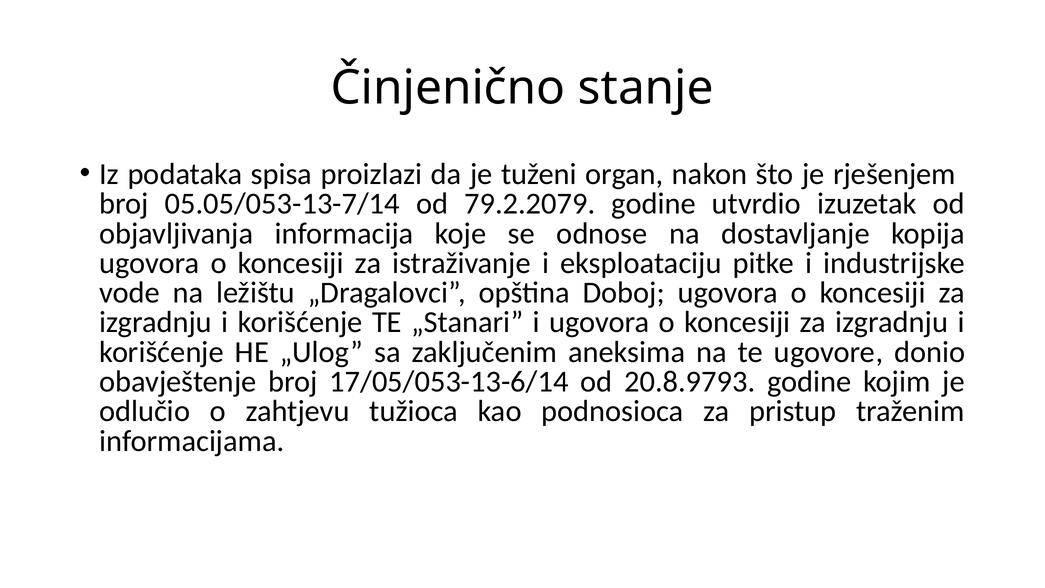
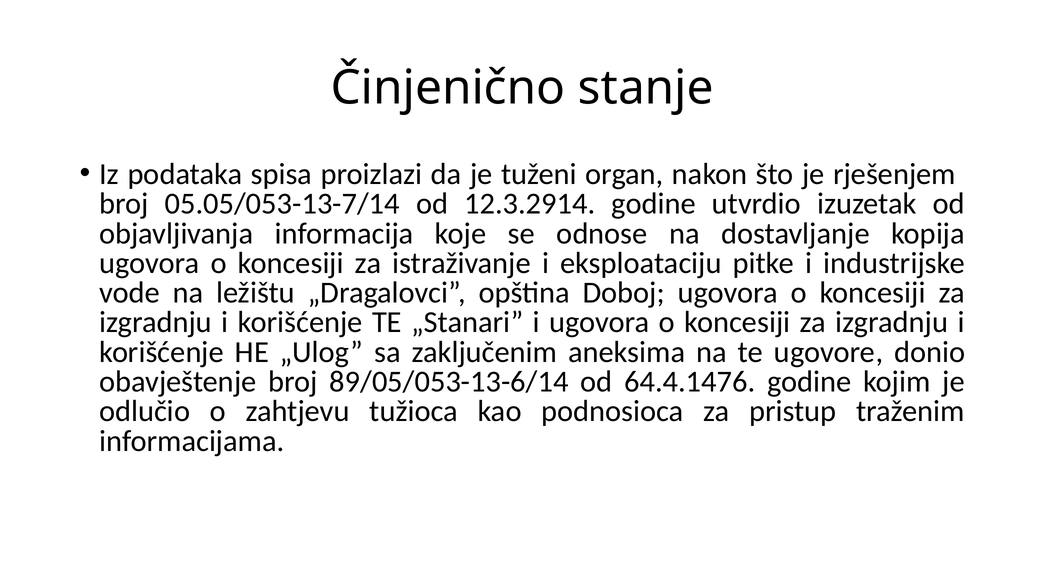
79.2.2079: 79.2.2079 -> 12.3.2914
17/05/053-13-6/14: 17/05/053-13-6/14 -> 89/05/053-13-6/14
20.8.9793: 20.8.9793 -> 64.4.1476
